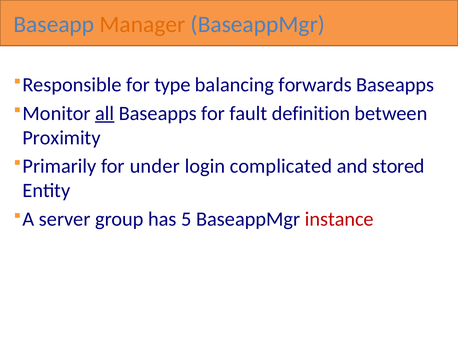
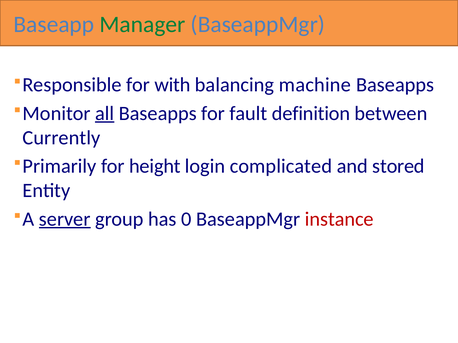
Manager colour: orange -> green
type: type -> with
forwards: forwards -> machine
Proximity: Proximity -> Currently
under: under -> height
server underline: none -> present
5: 5 -> 0
